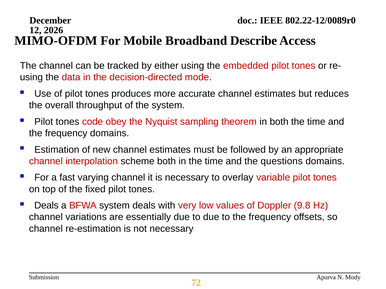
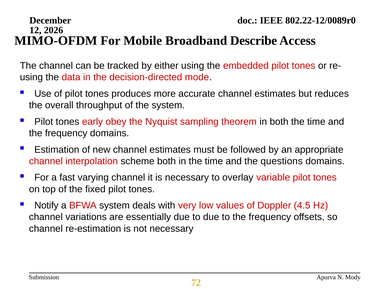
code: code -> early
Deals at (46, 206): Deals -> Notify
9.8: 9.8 -> 4.5
